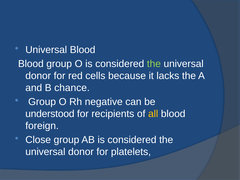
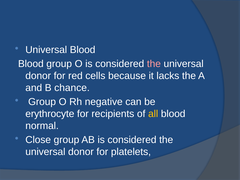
the at (154, 64) colour: light green -> pink
understood: understood -> erythrocyte
foreign: foreign -> normal
